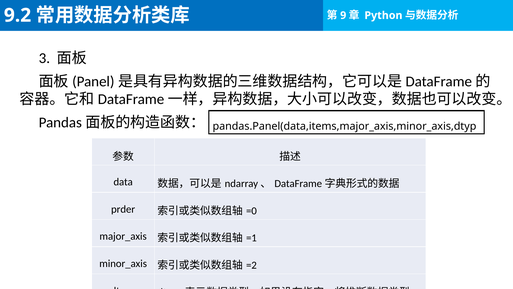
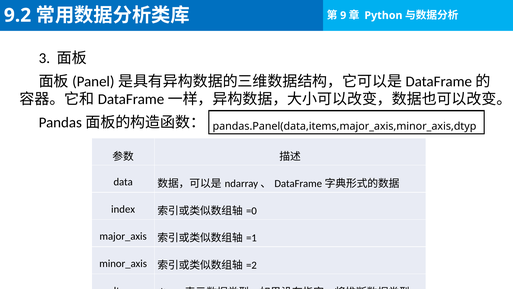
prder: prder -> index
